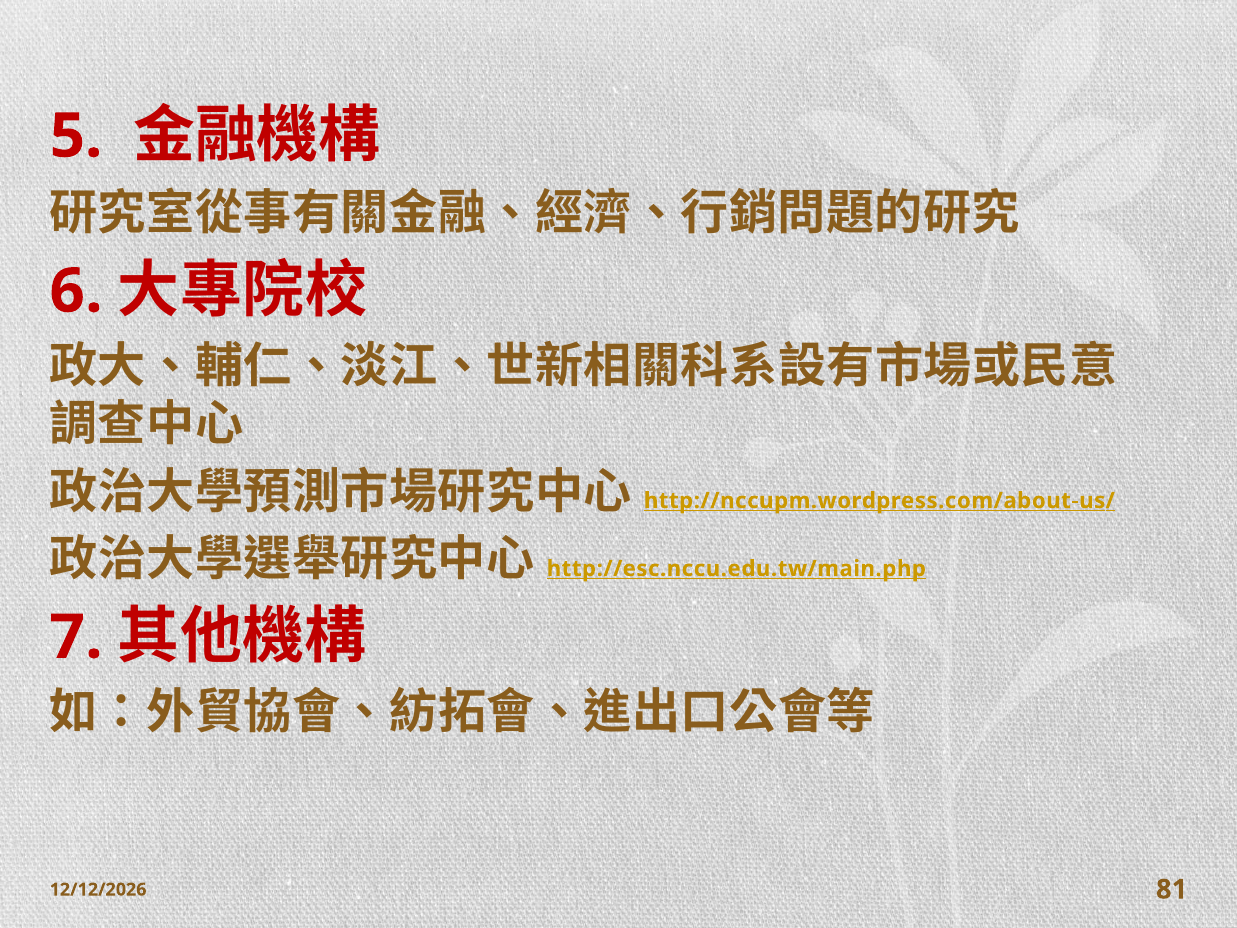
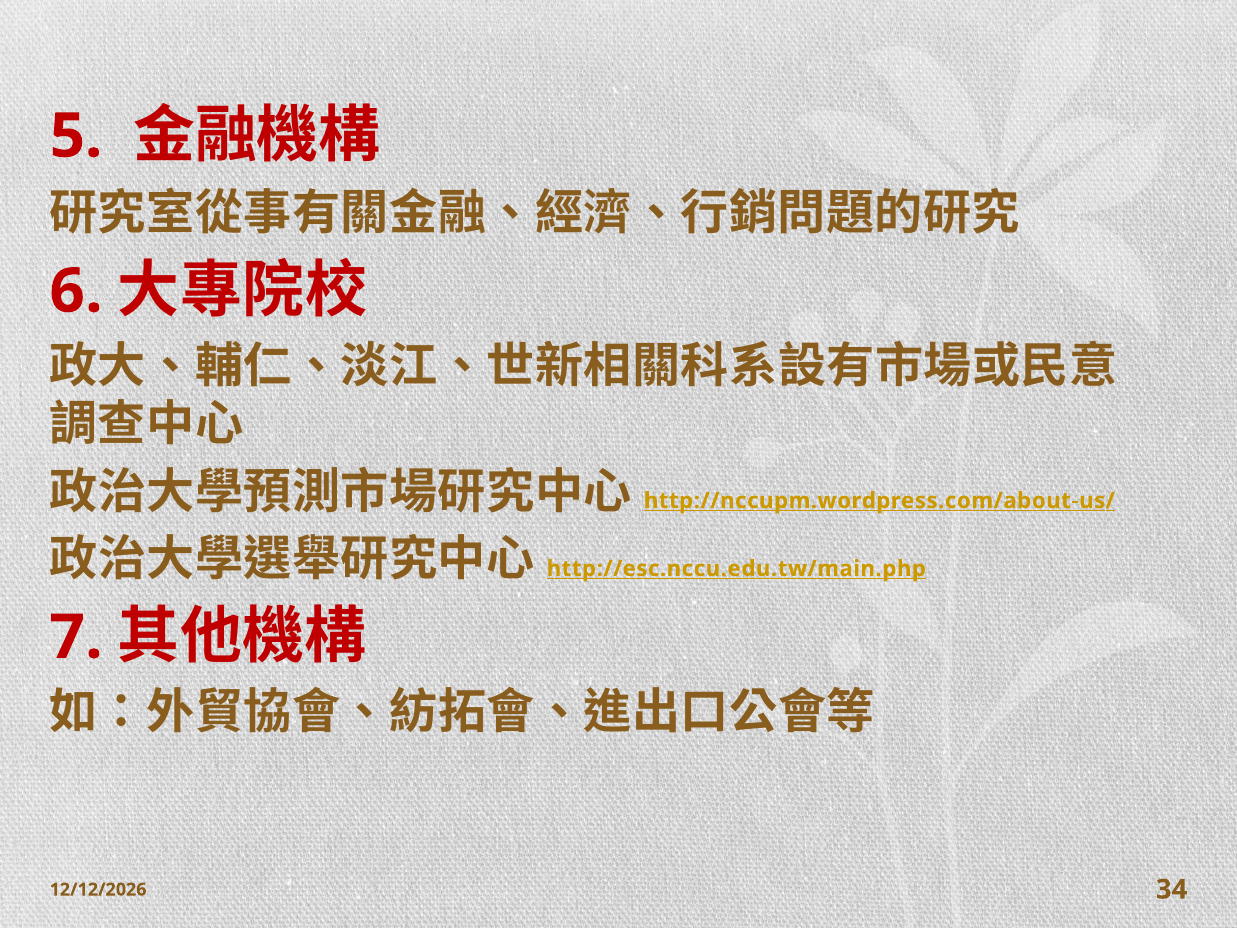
81: 81 -> 34
